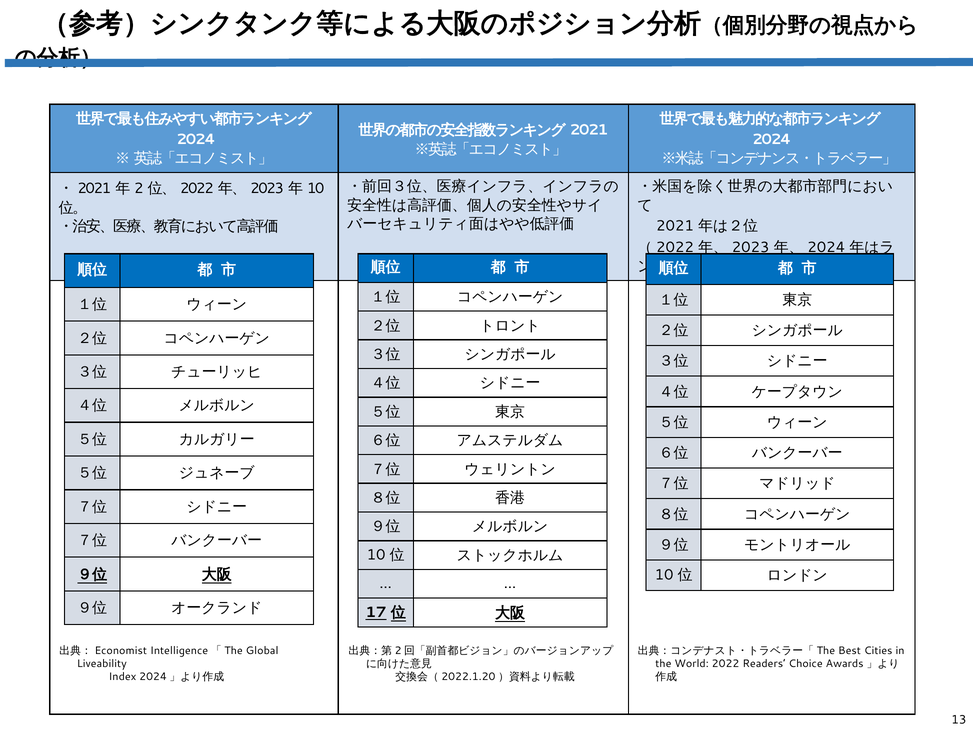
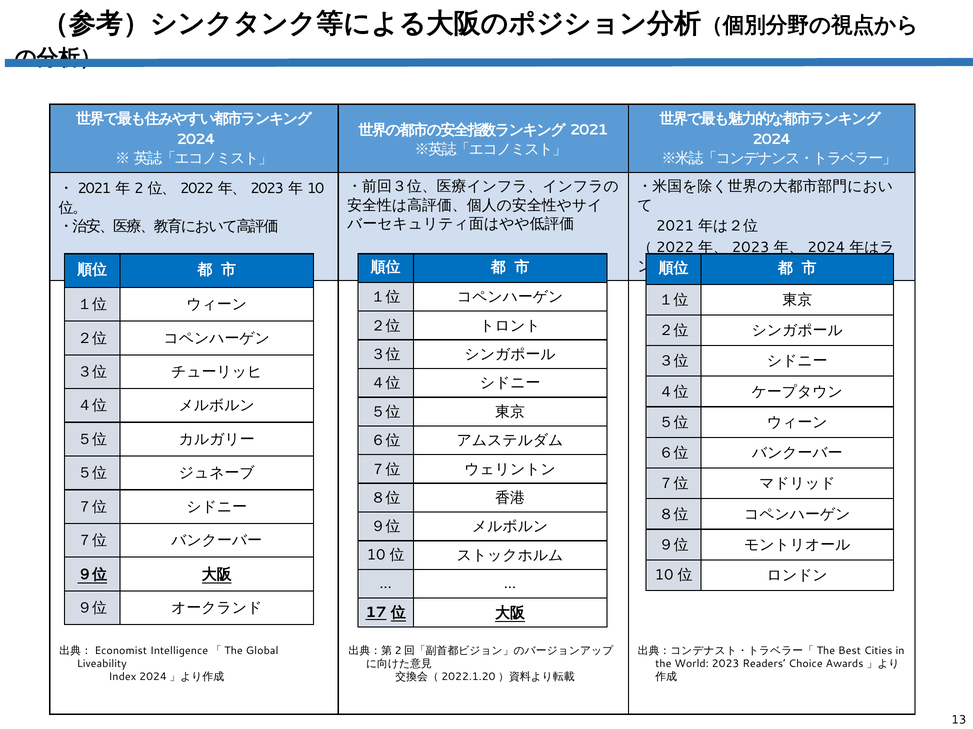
World 2022: 2022 -> 2023
